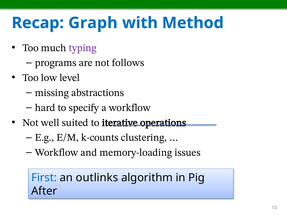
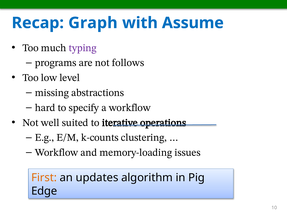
Method: Method -> Assume
First colour: blue -> orange
outlinks: outlinks -> updates
After: After -> Edge
